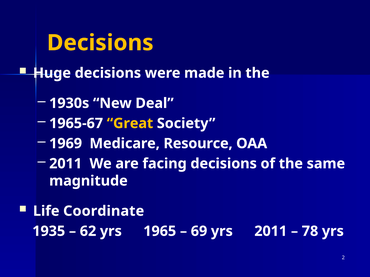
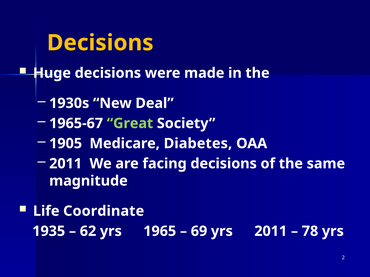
Great colour: yellow -> light green
1969: 1969 -> 1905
Resource: Resource -> Diabetes
